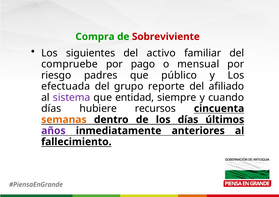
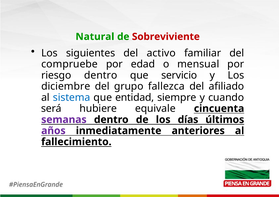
Compra: Compra -> Natural
pago: pago -> edad
riesgo padres: padres -> dentro
público: público -> servicio
efectuada: efectuada -> diciembre
reporte: reporte -> fallezca
sistema colour: purple -> blue
días at (51, 109): días -> será
recursos: recursos -> equivale
semanas colour: orange -> purple
